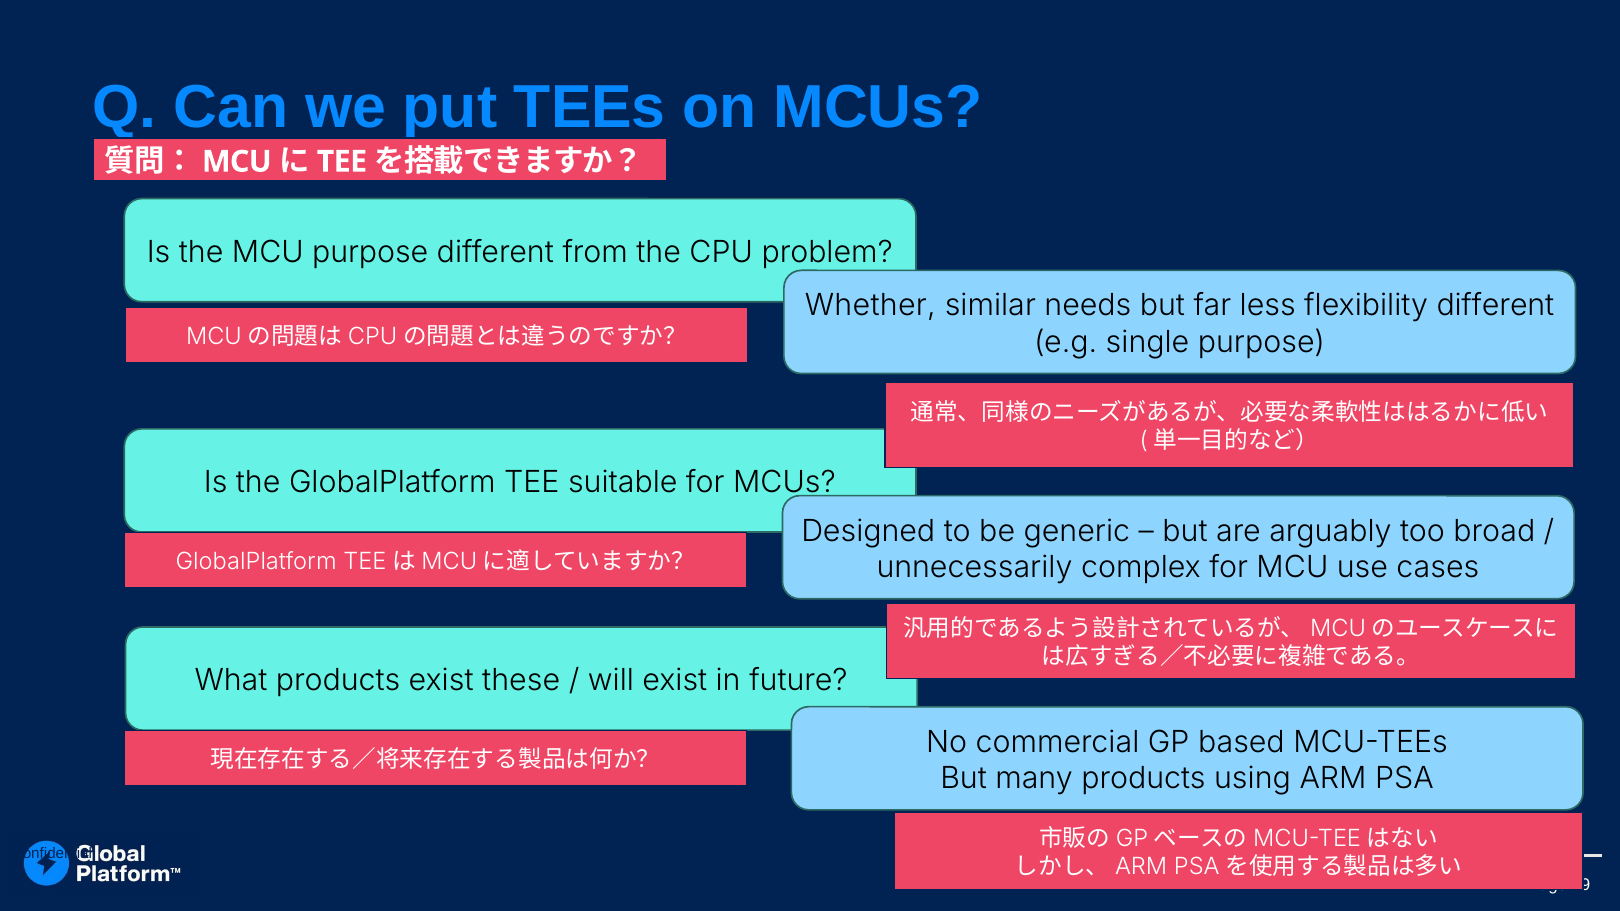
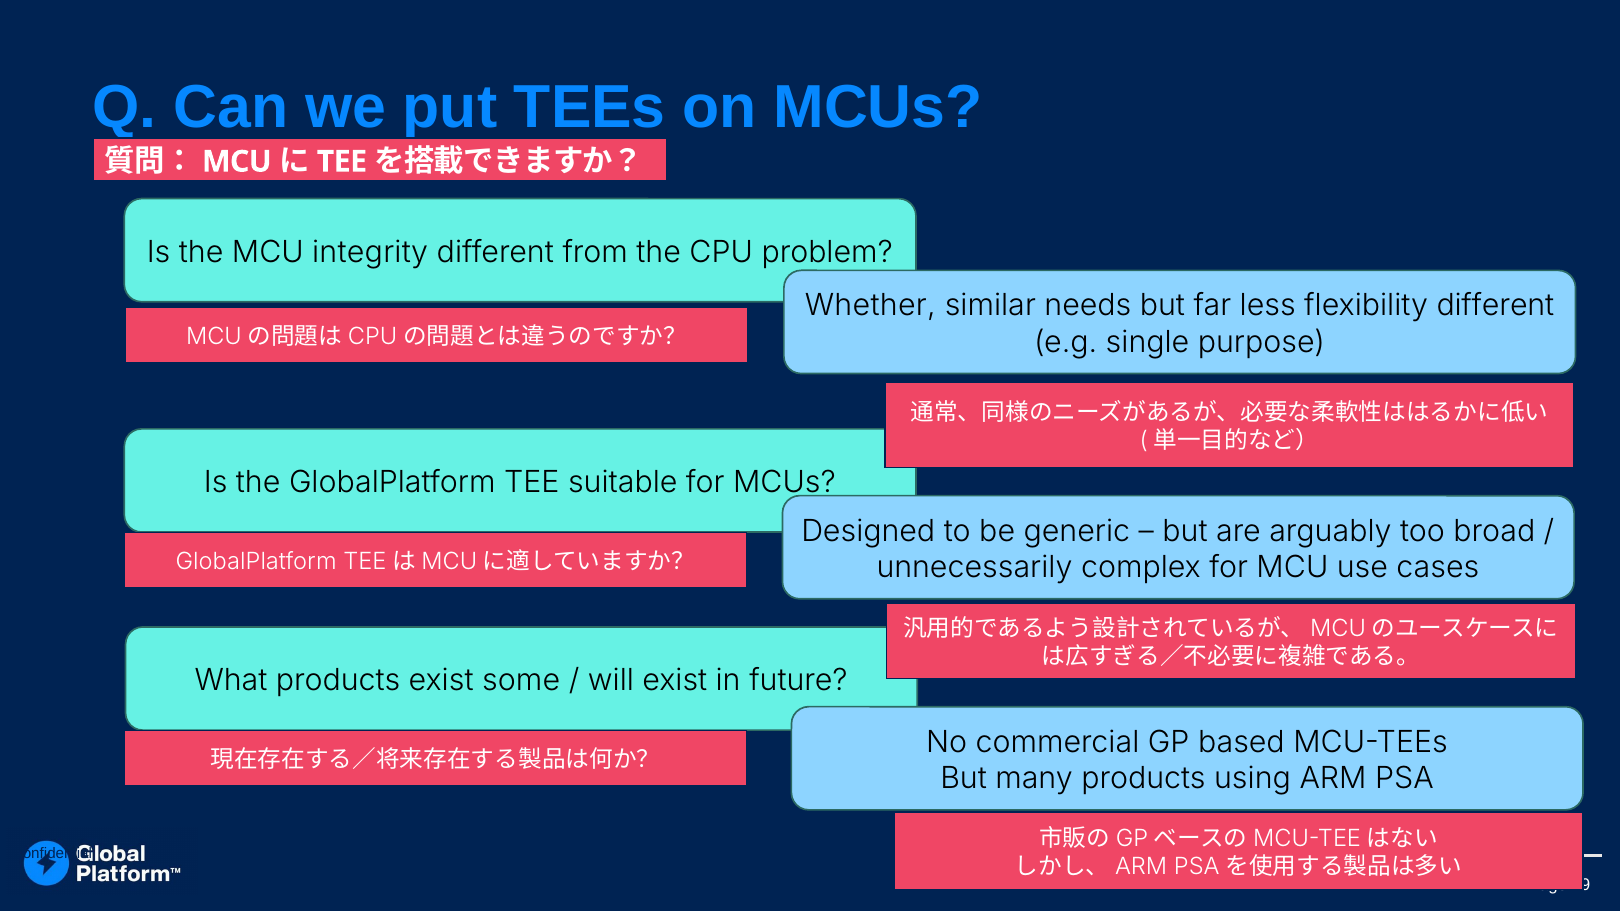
MCU purpose: purpose -> integrity
these: these -> some
